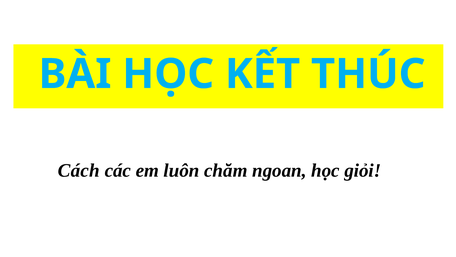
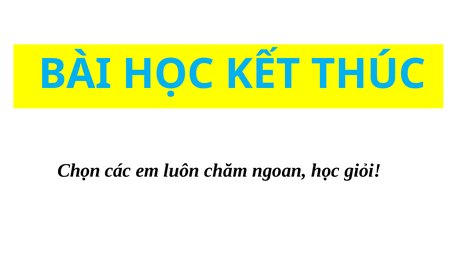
Cách: Cách -> Chọn
